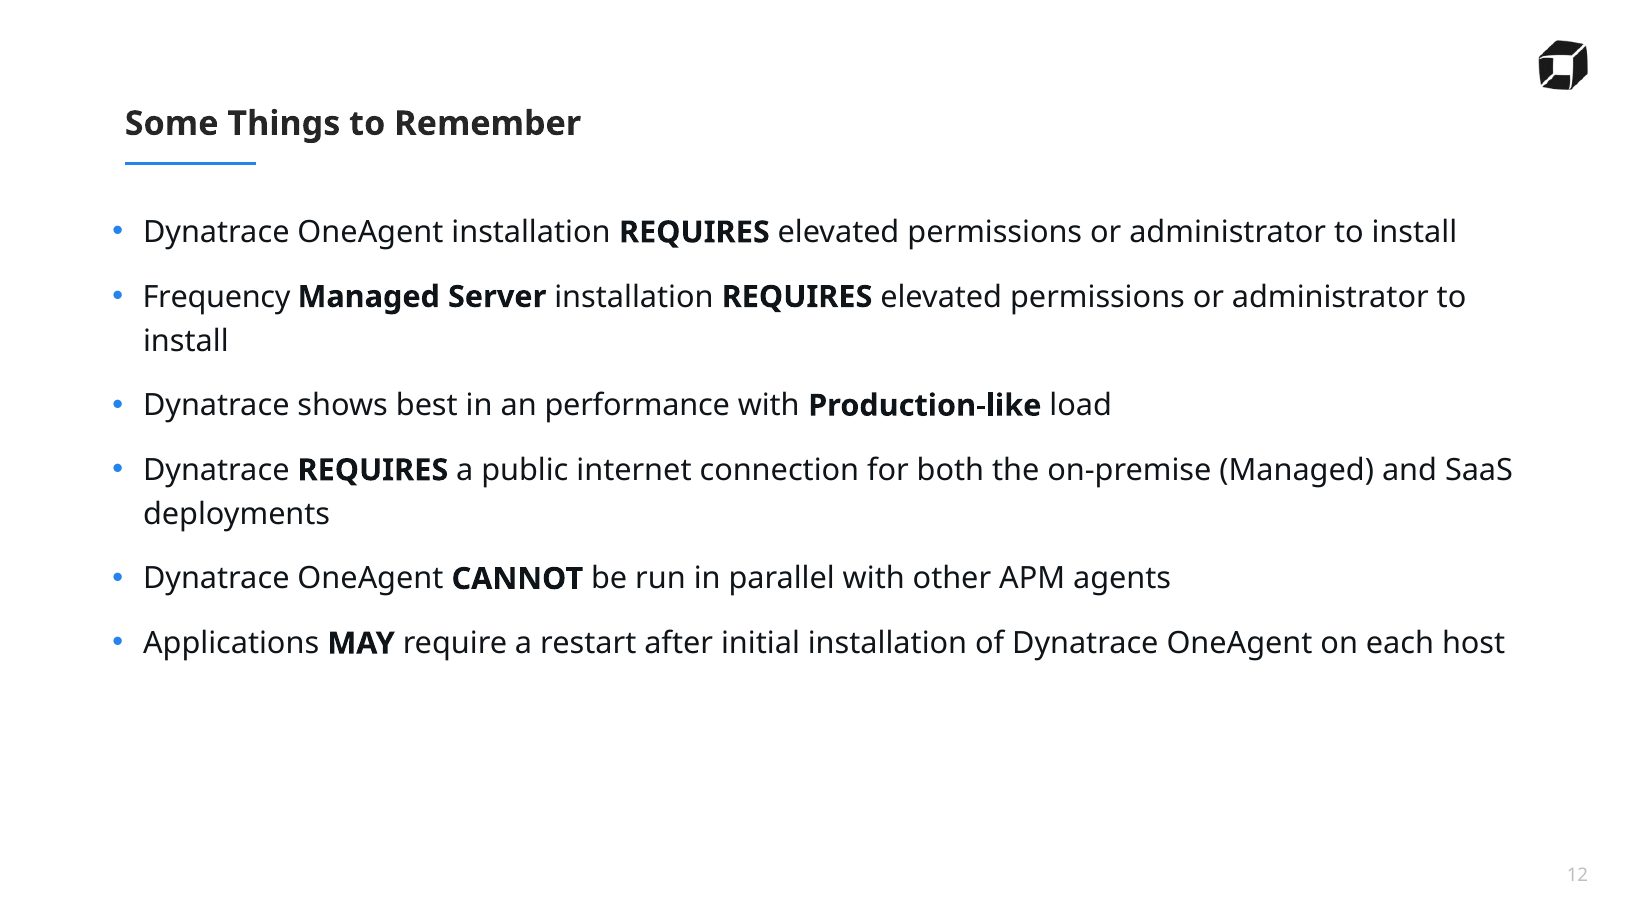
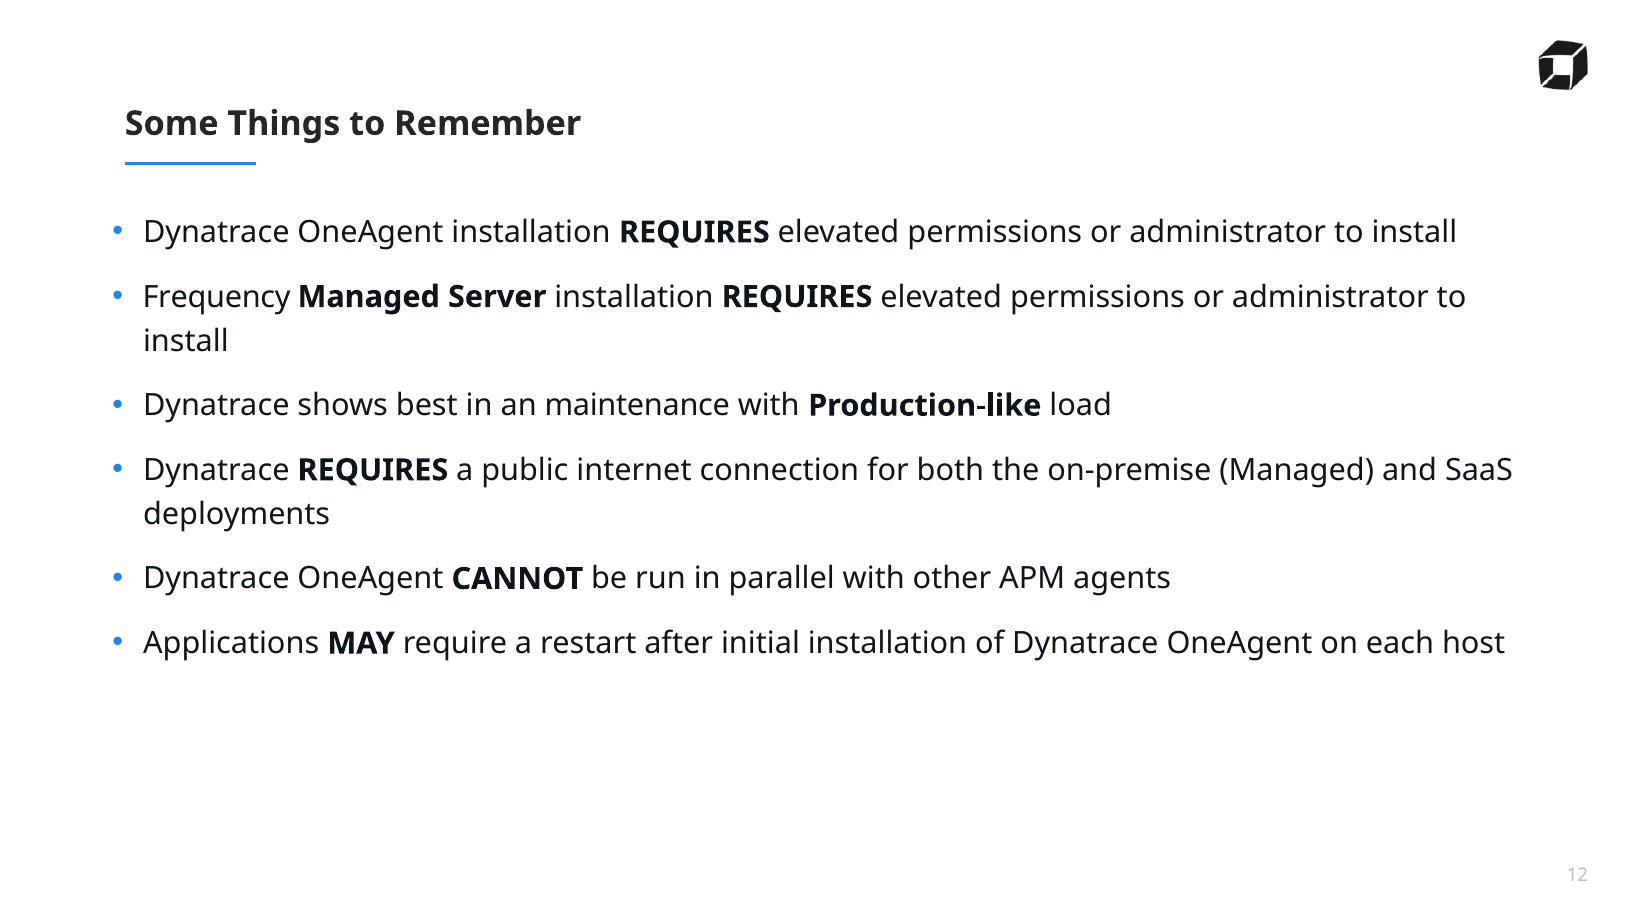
performance: performance -> maintenance
